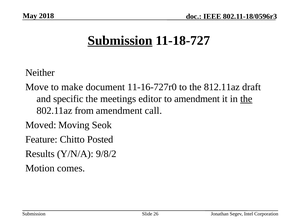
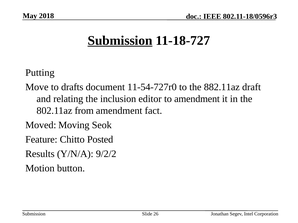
Neither: Neither -> Putting
make: make -> drafts
11-16-727r0: 11-16-727r0 -> 11-54-727r0
812.11az: 812.11az -> 882.11az
specific: specific -> relating
meetings: meetings -> inclusion
the at (246, 99) underline: present -> none
call: call -> fact
9/8/2: 9/8/2 -> 9/2/2
comes: comes -> button
